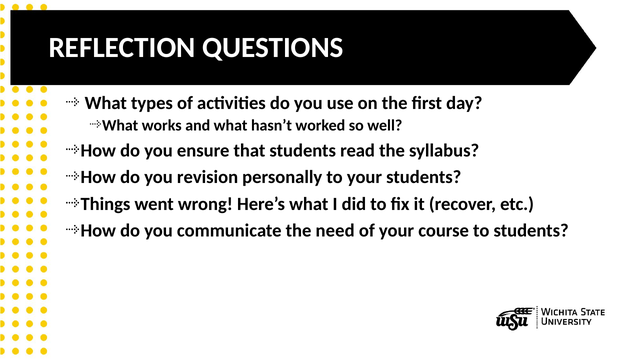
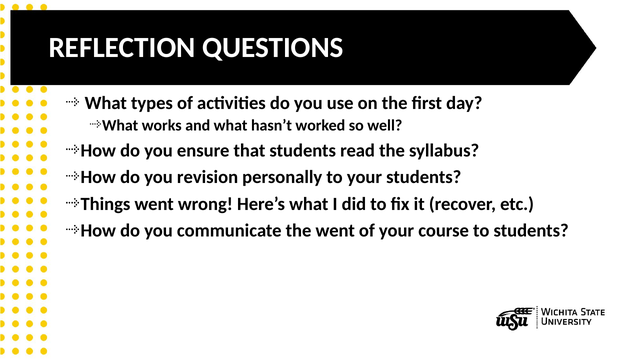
the need: need -> went
